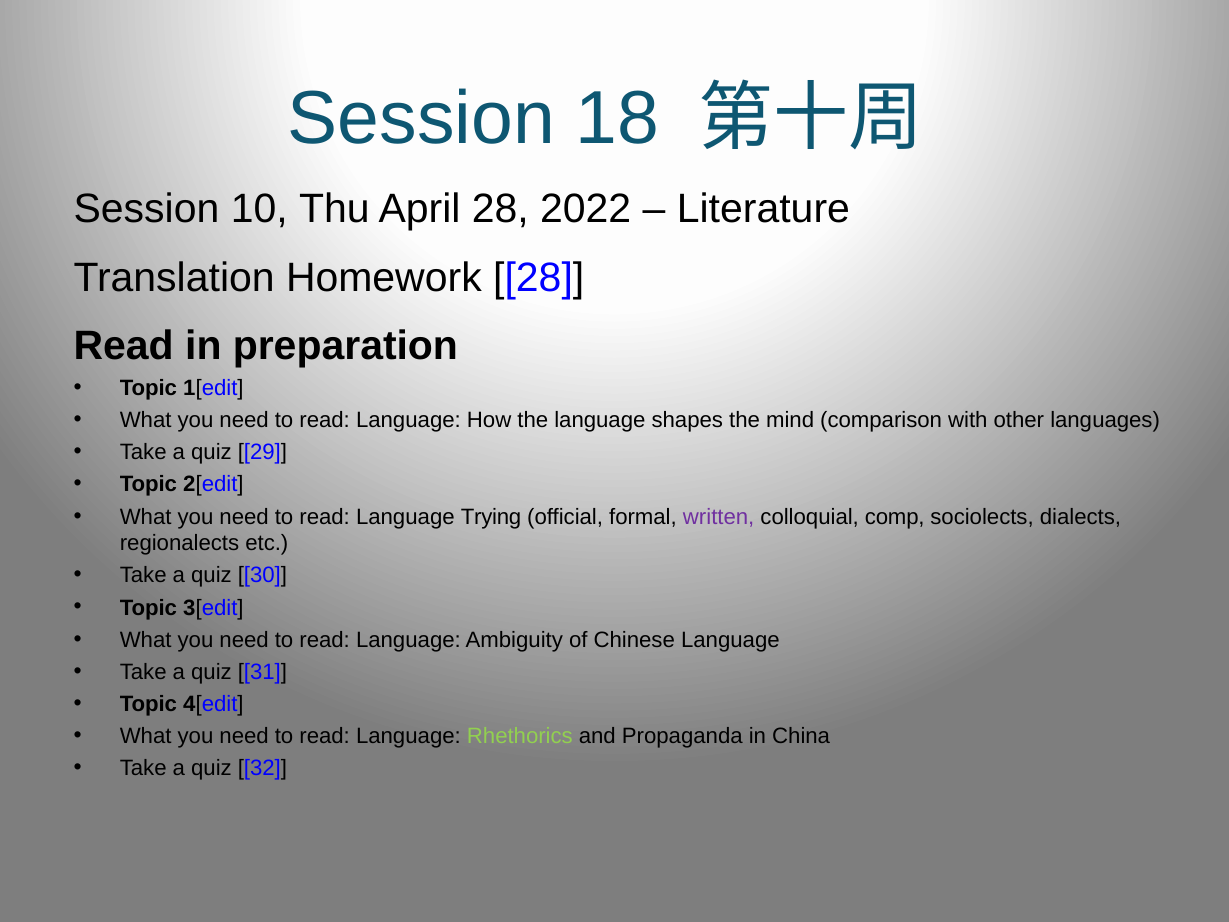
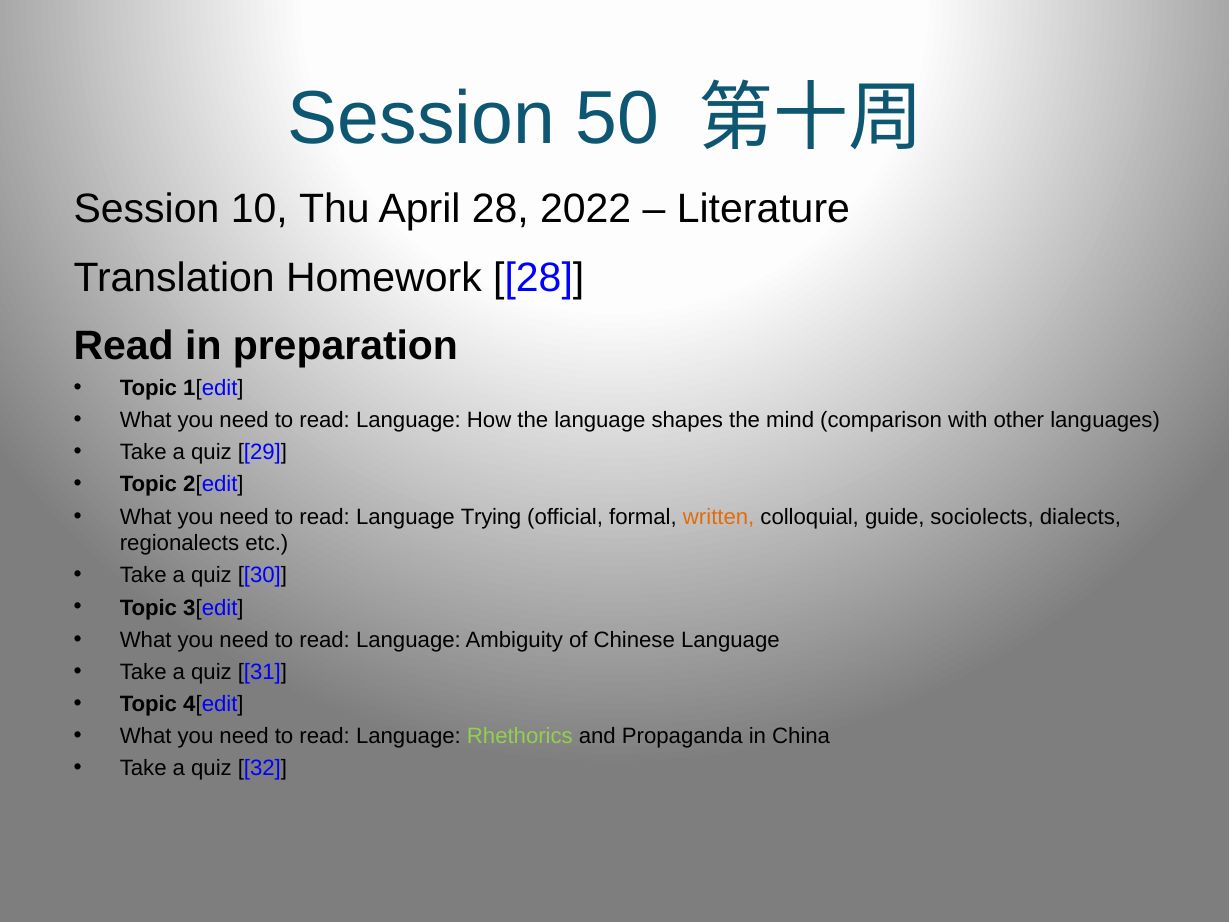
18: 18 -> 50
written colour: purple -> orange
comp: comp -> guide
